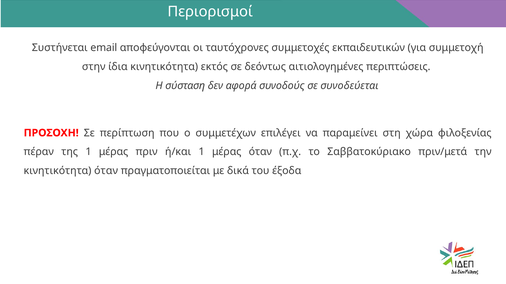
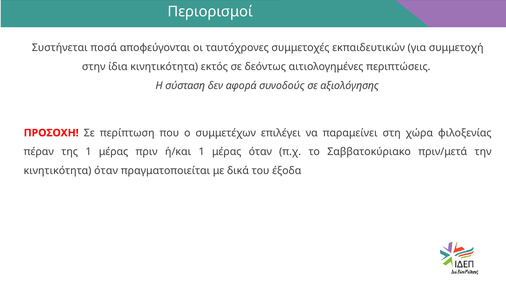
email: email -> ποσά
συνοδεύεται: συνοδεύεται -> αξιολόγησης
